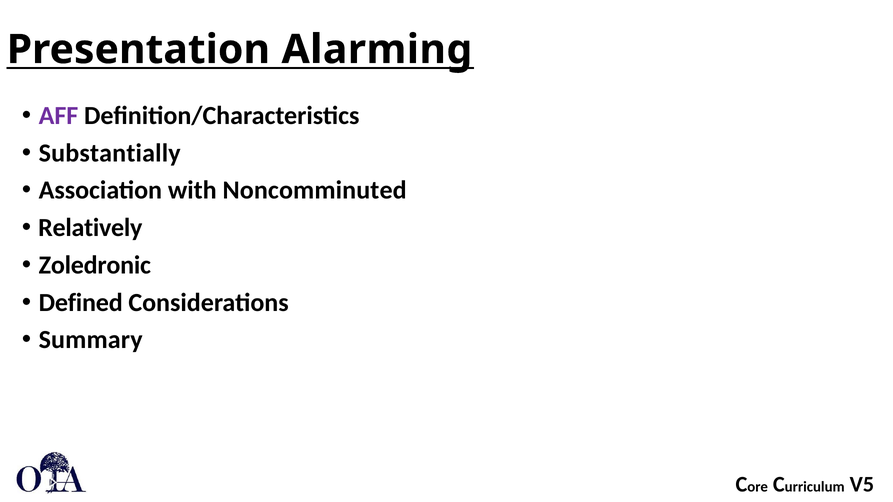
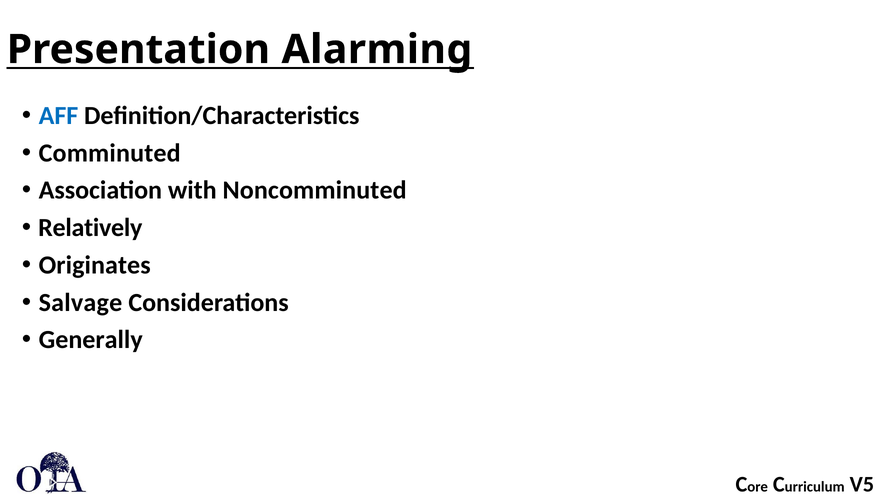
AFF colour: purple -> blue
Substantially: Substantially -> Comminuted
Zoledronic: Zoledronic -> Originates
Defined: Defined -> Salvage
Summary: Summary -> Generally
